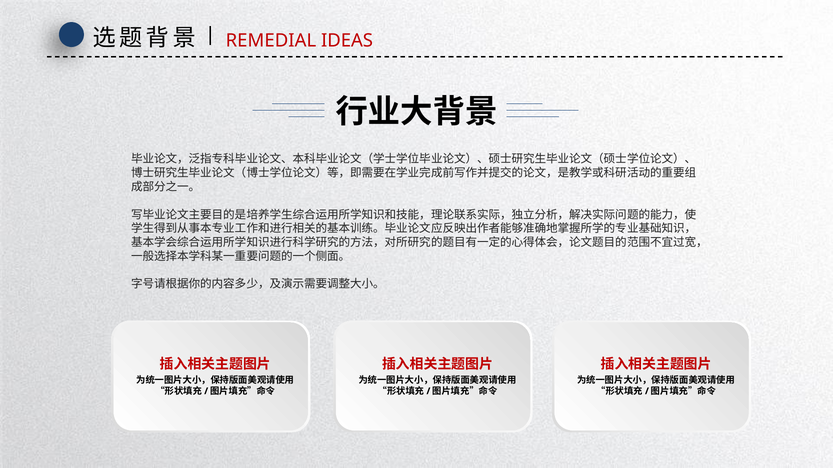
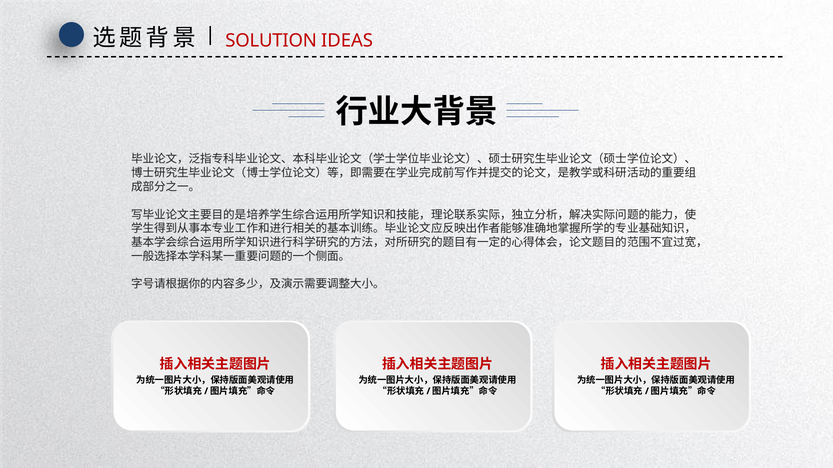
REMEDIAL: REMEDIAL -> SOLUTION
